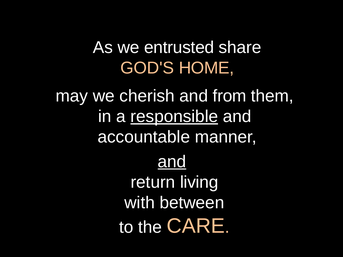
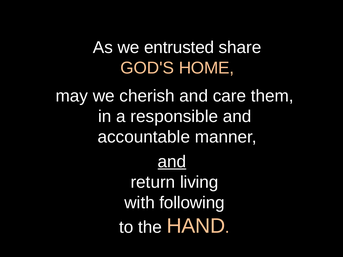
from: from -> care
responsible underline: present -> none
between: between -> following
CARE: CARE -> HAND
